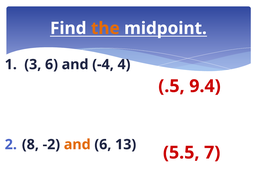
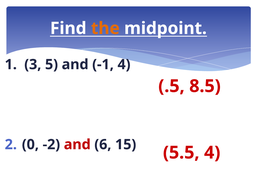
3 6: 6 -> 5
-4: -4 -> -1
9.4: 9.4 -> 8.5
8: 8 -> 0
and at (77, 144) colour: orange -> red
13: 13 -> 15
5.5 7: 7 -> 4
